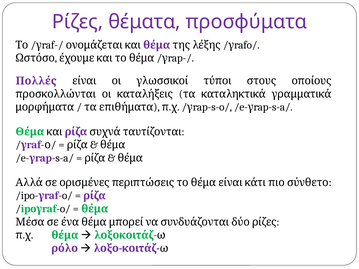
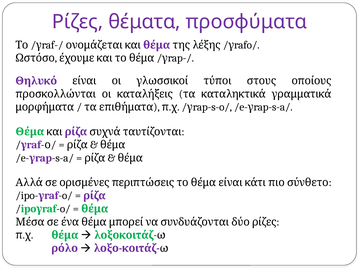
Πολλές: Πολλές -> Θηλυκό
